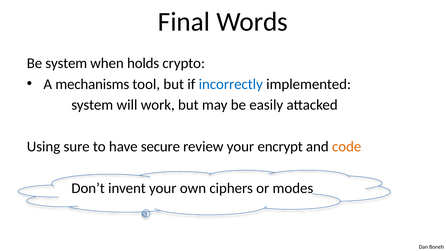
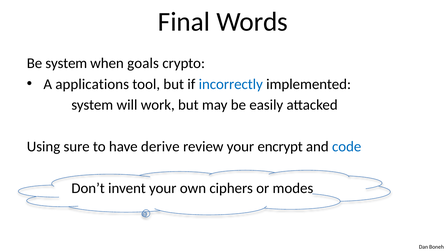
holds: holds -> goals
mechanisms: mechanisms -> applications
secure: secure -> derive
code colour: orange -> blue
